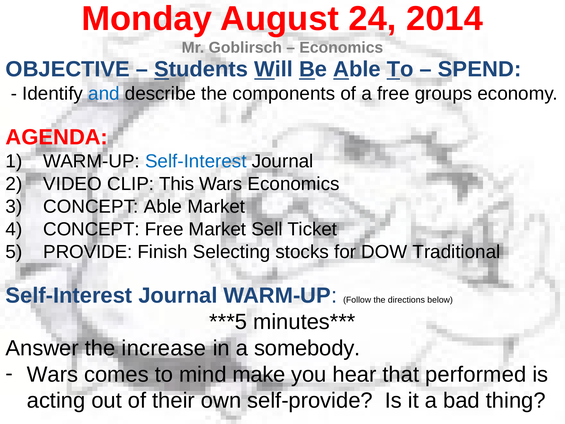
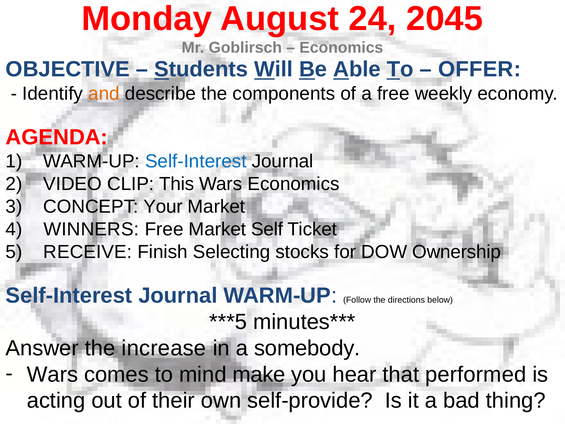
2014: 2014 -> 2045
SPEND: SPEND -> OFFER
and colour: blue -> orange
groups: groups -> weekly
CONCEPT Able: Able -> Your
CONCEPT at (91, 229): CONCEPT -> WINNERS
Sell: Sell -> Self
PROVIDE: PROVIDE -> RECEIVE
Traditional: Traditional -> Ownership
